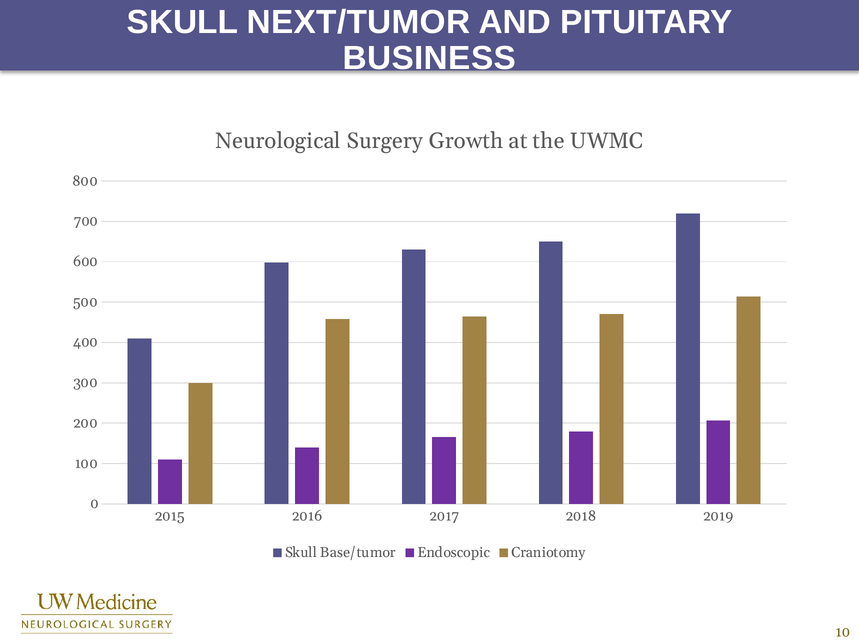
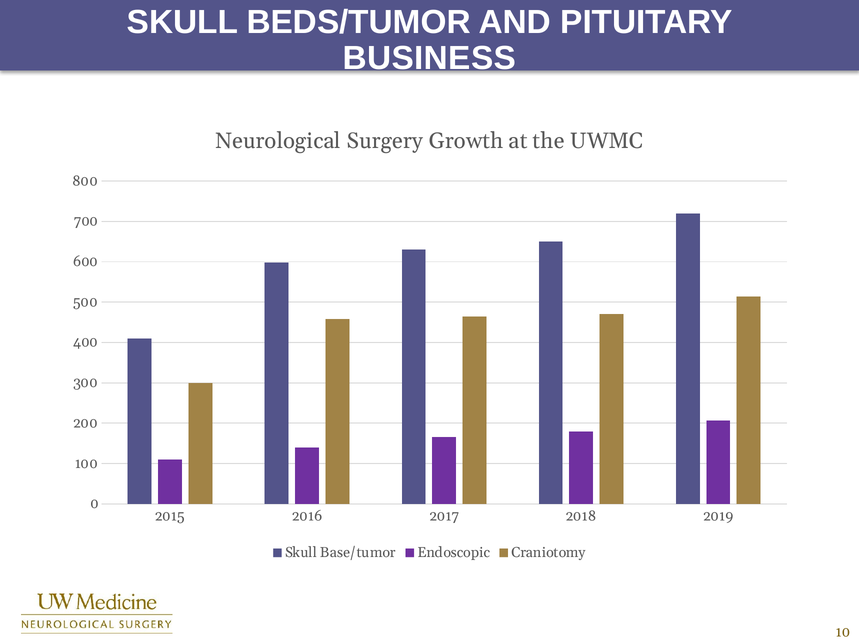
NEXT/TUMOR: NEXT/TUMOR -> BEDS/TUMOR
